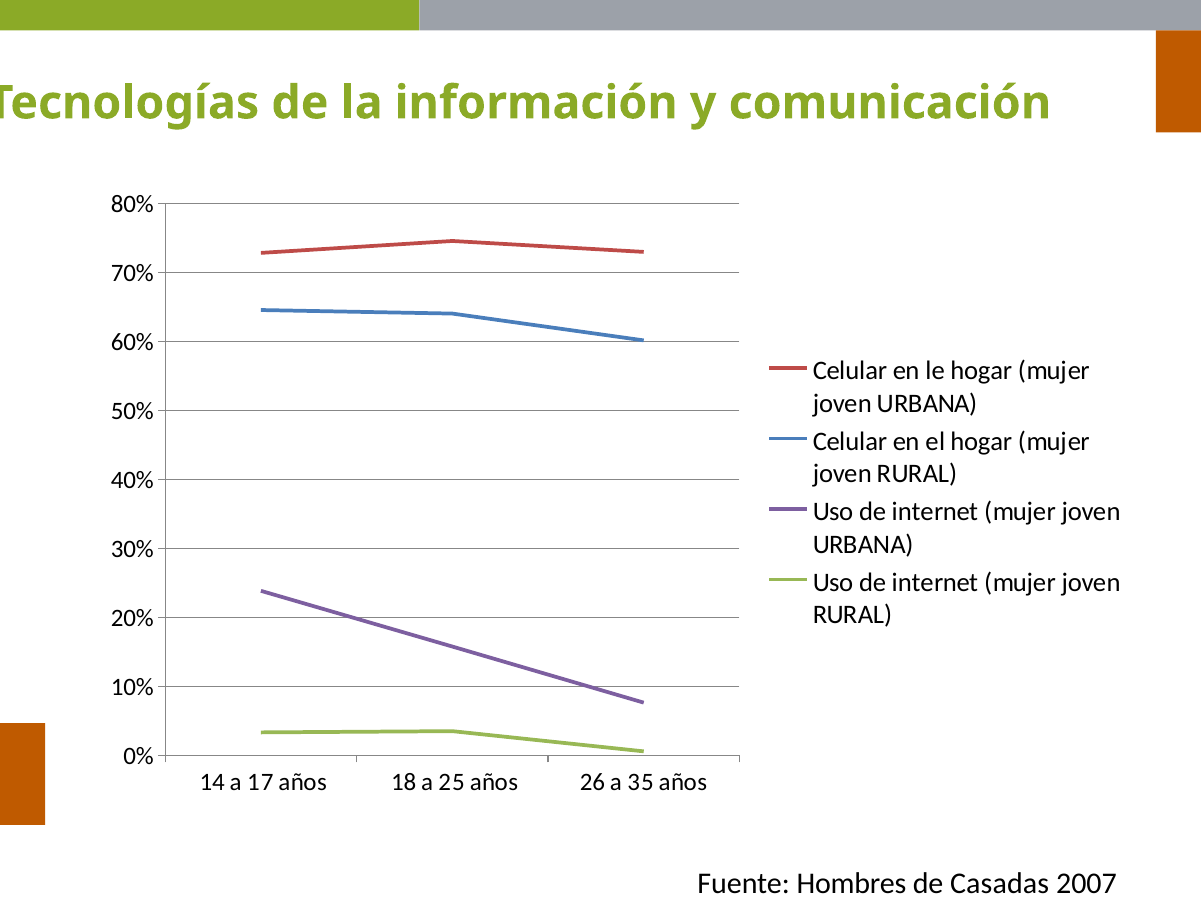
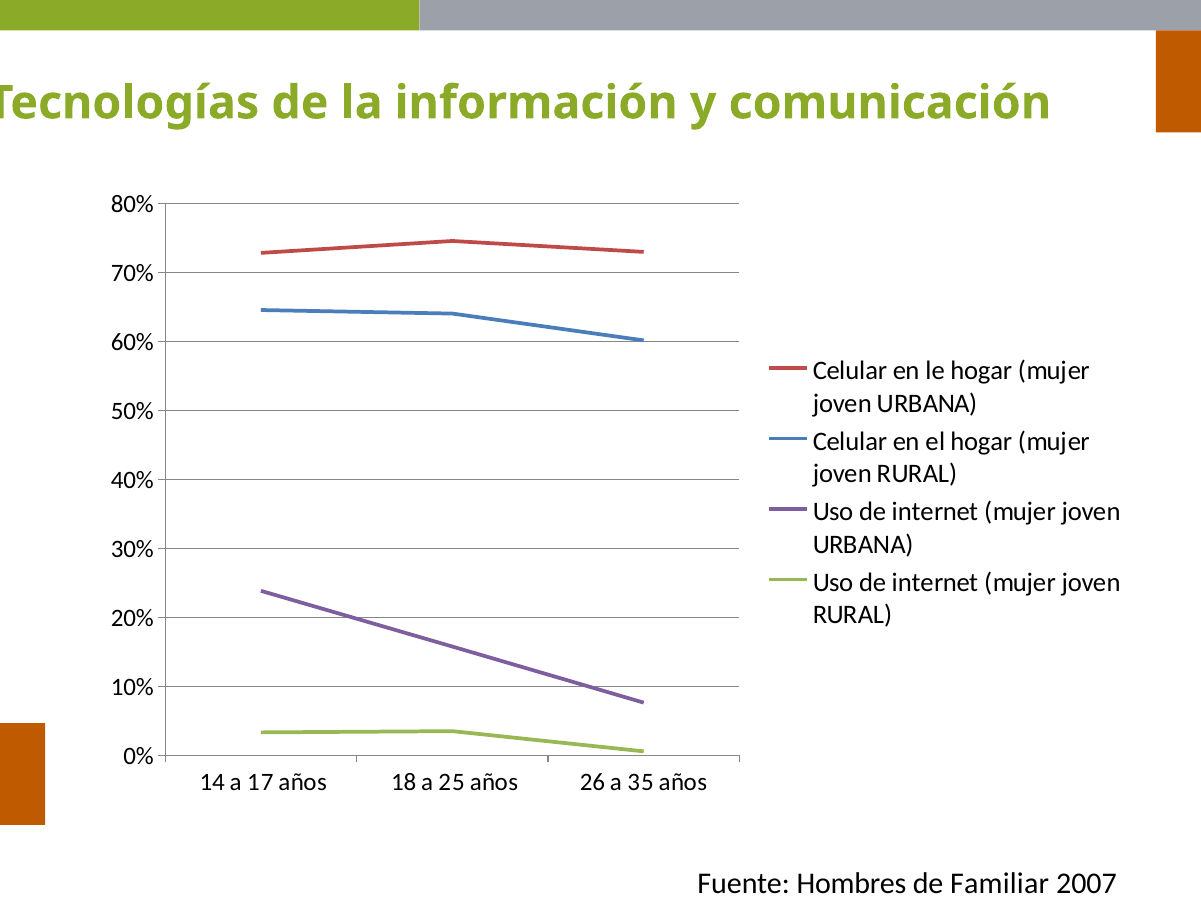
Casadas: Casadas -> Familiar
